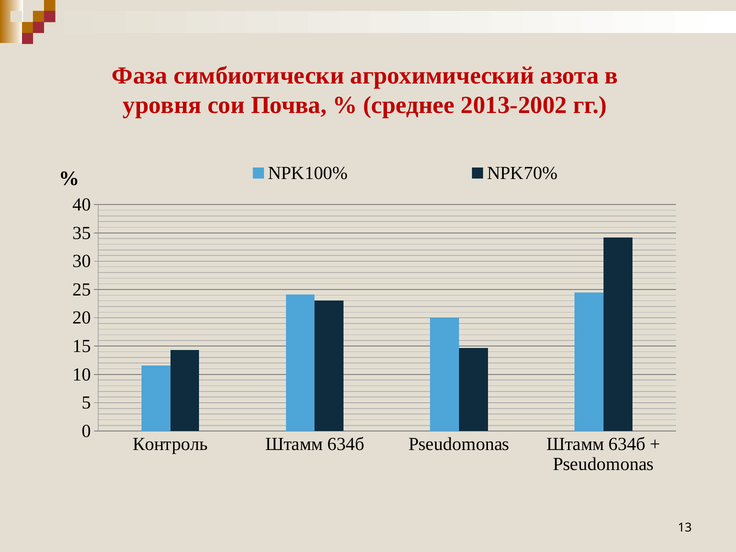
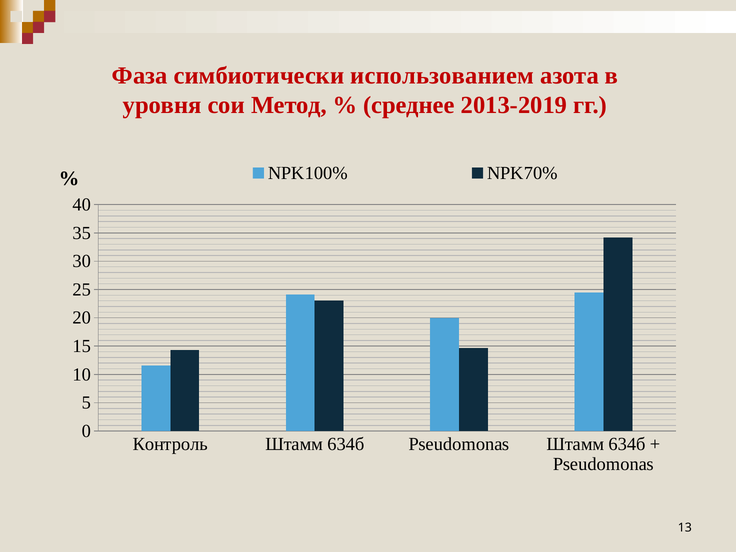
агрохимический: агрохимический -> использованием
Почва: Почва -> Метод
2013-2002: 2013-2002 -> 2013-2019
